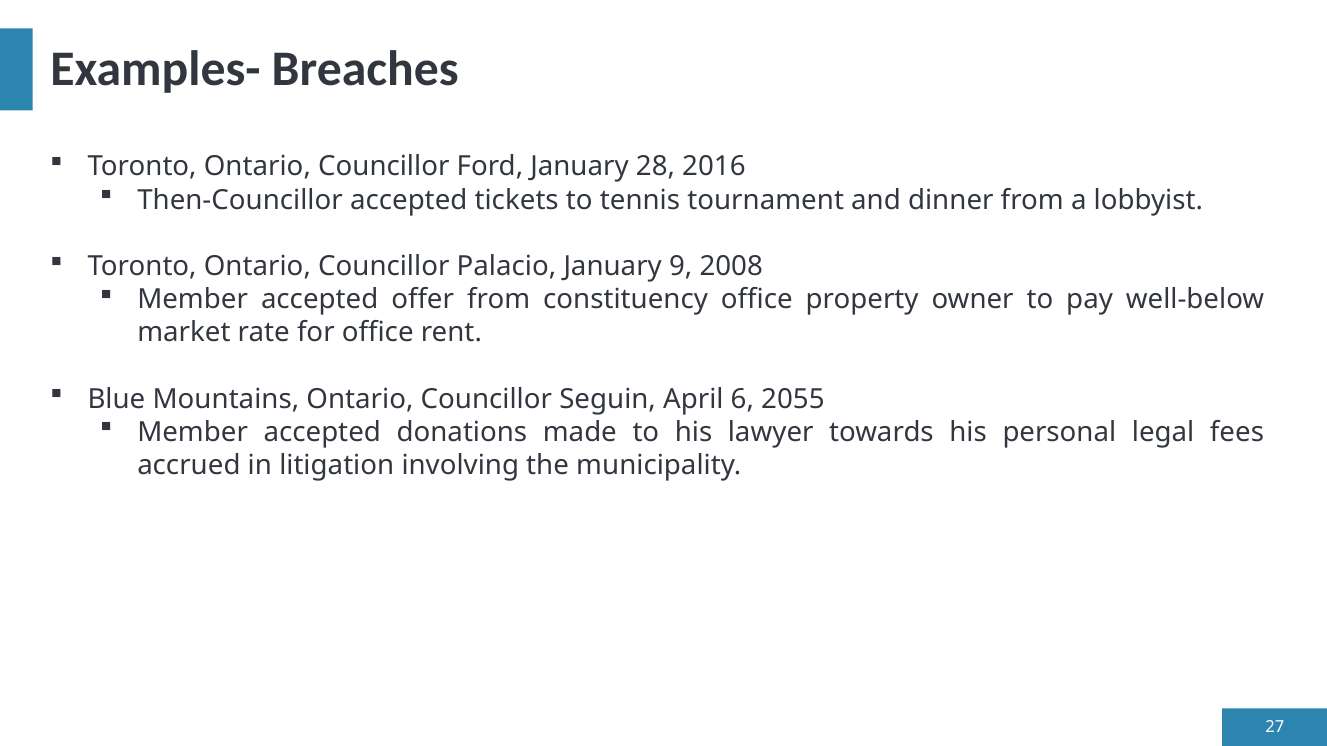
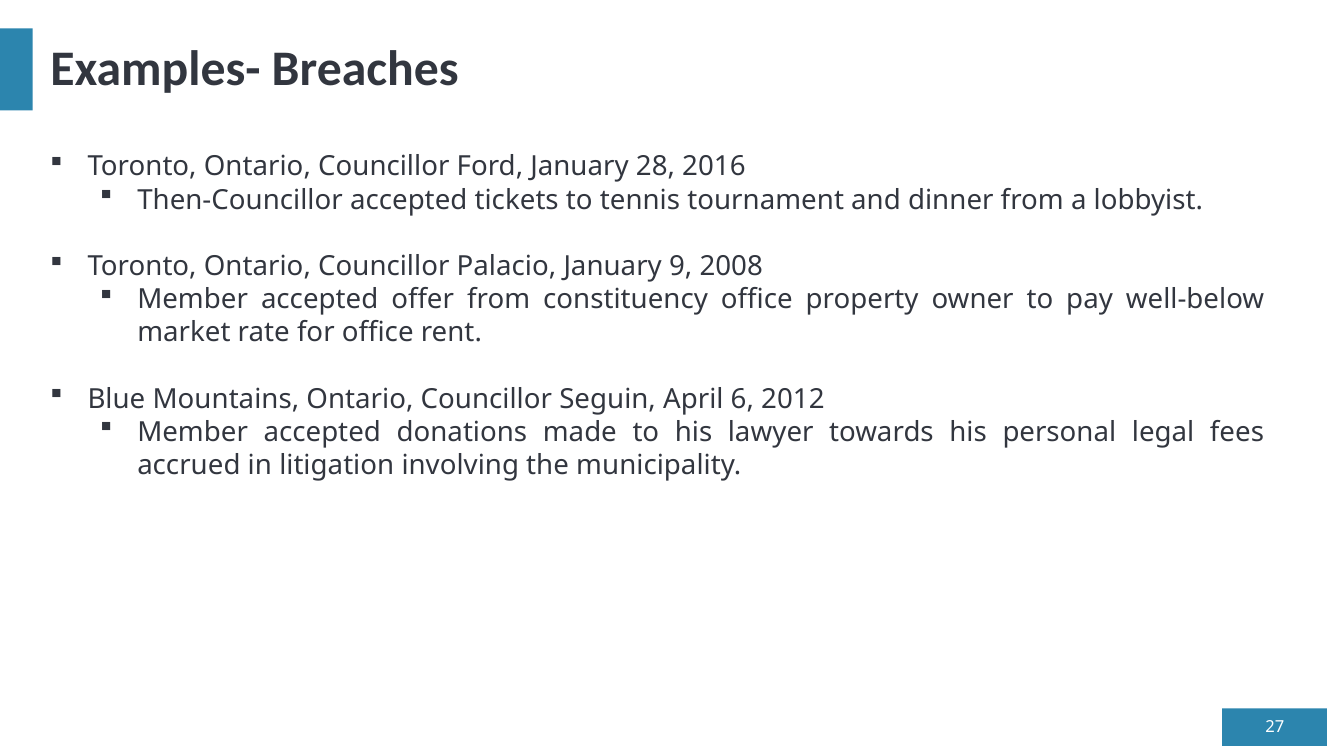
2055: 2055 -> 2012
